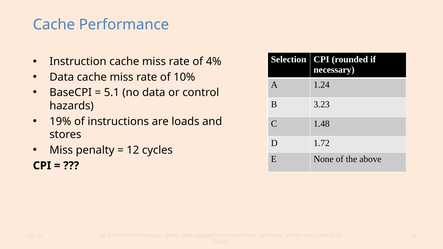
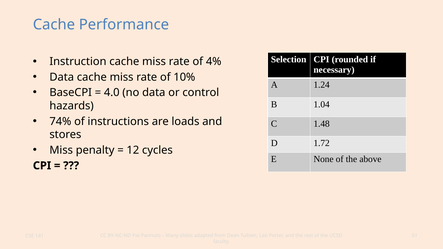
5.1: 5.1 -> 4.0
3.23: 3.23 -> 1.04
19%: 19% -> 74%
